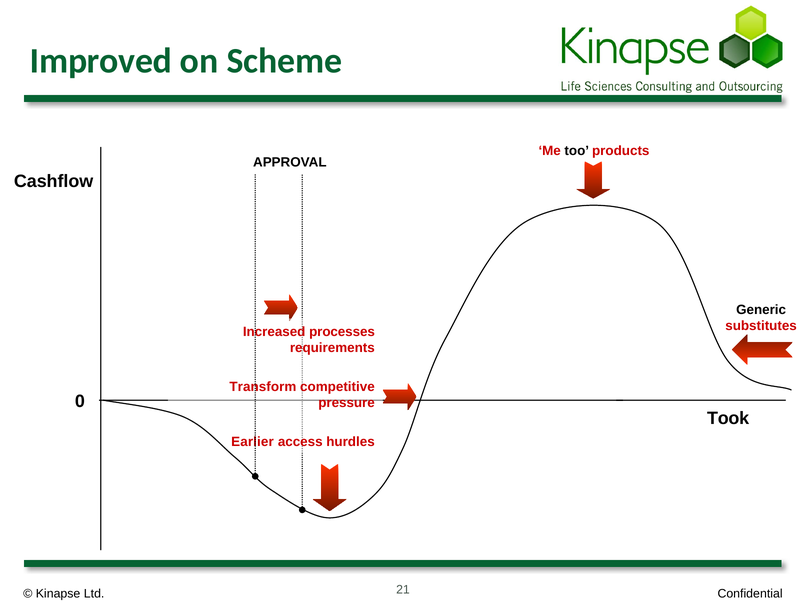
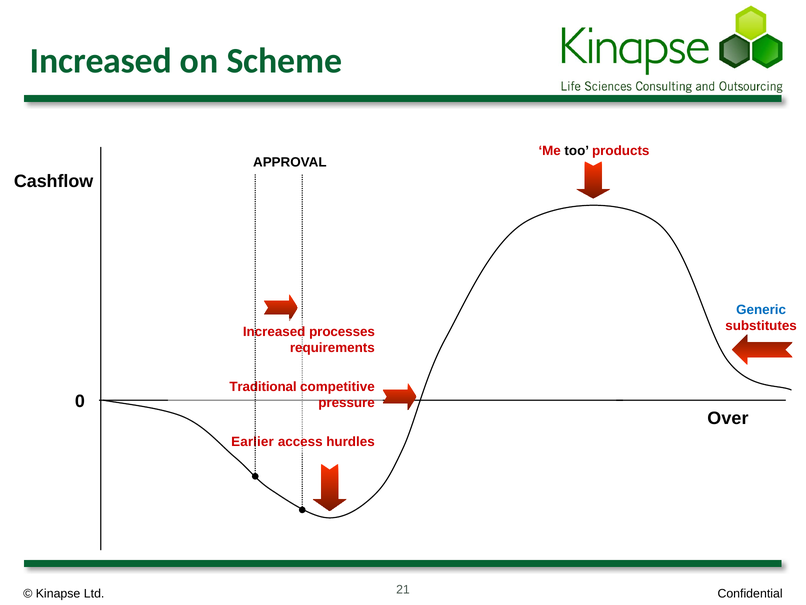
Improved at (101, 61): Improved -> Increased
Generic colour: black -> blue
Transform: Transform -> Traditional
Took: Took -> Over
